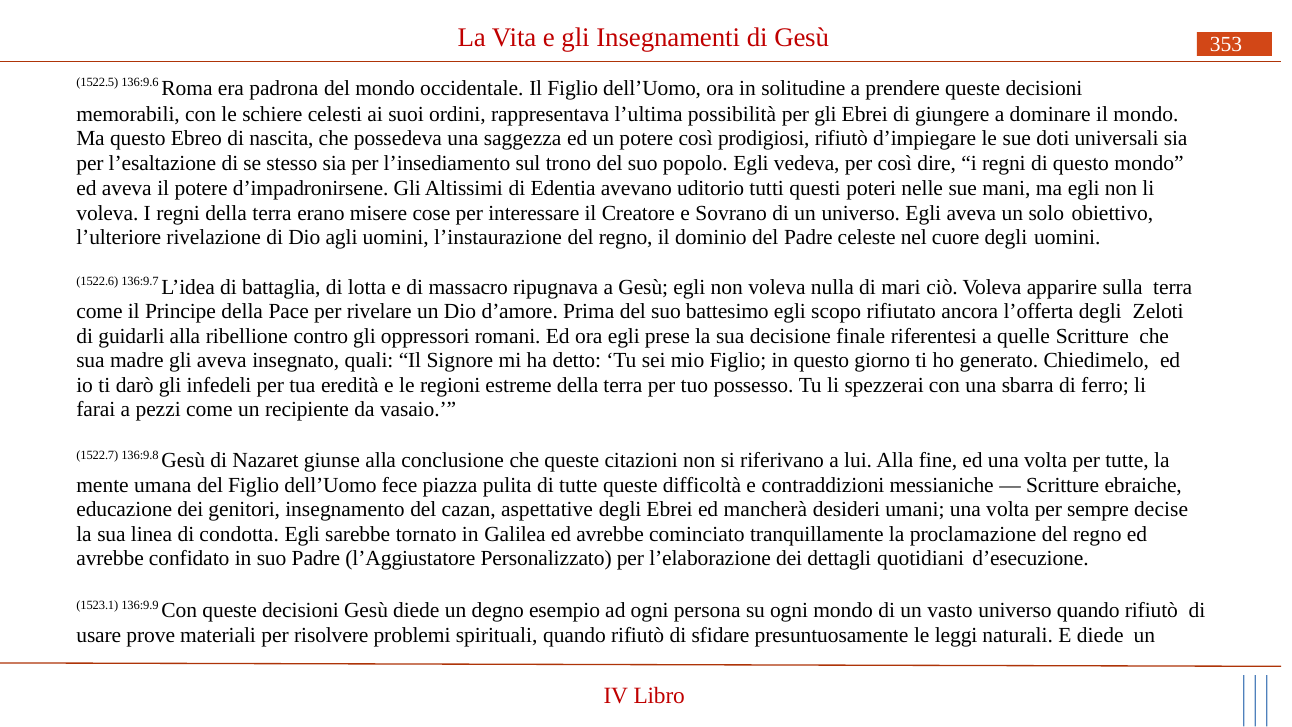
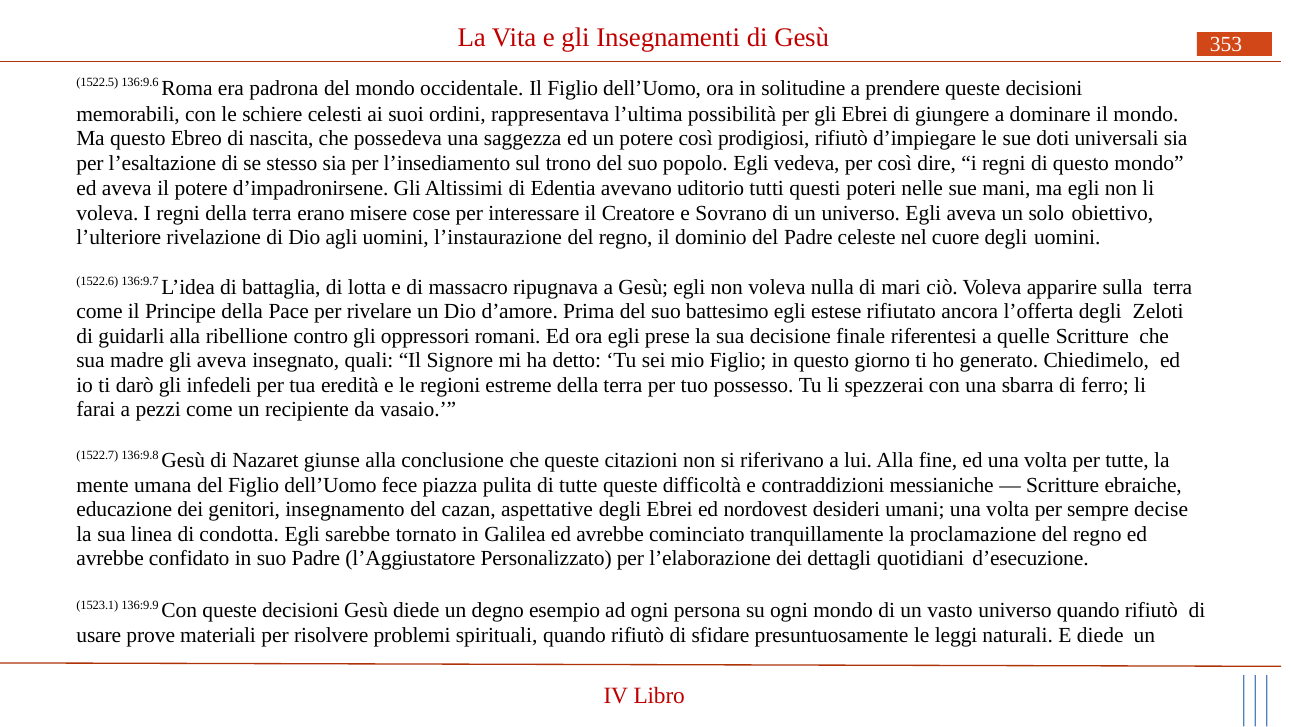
scopo: scopo -> estese
mancherà: mancherà -> nordovest
